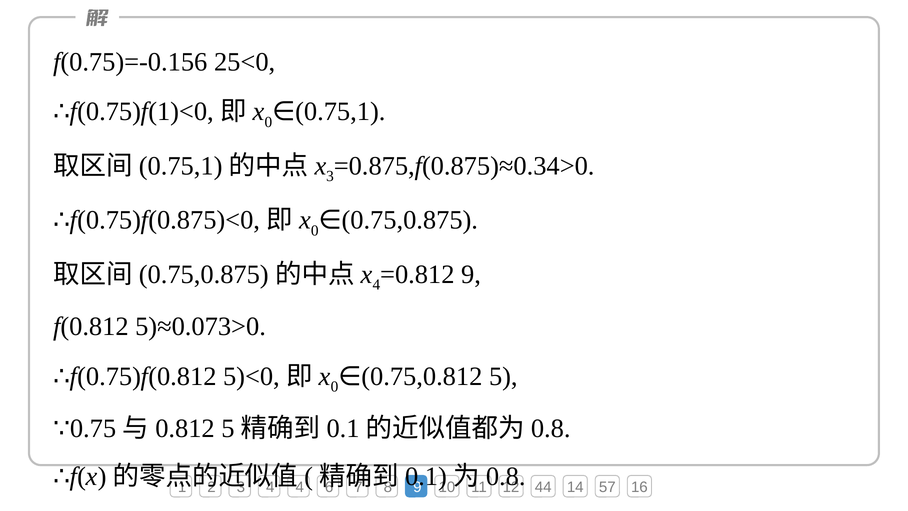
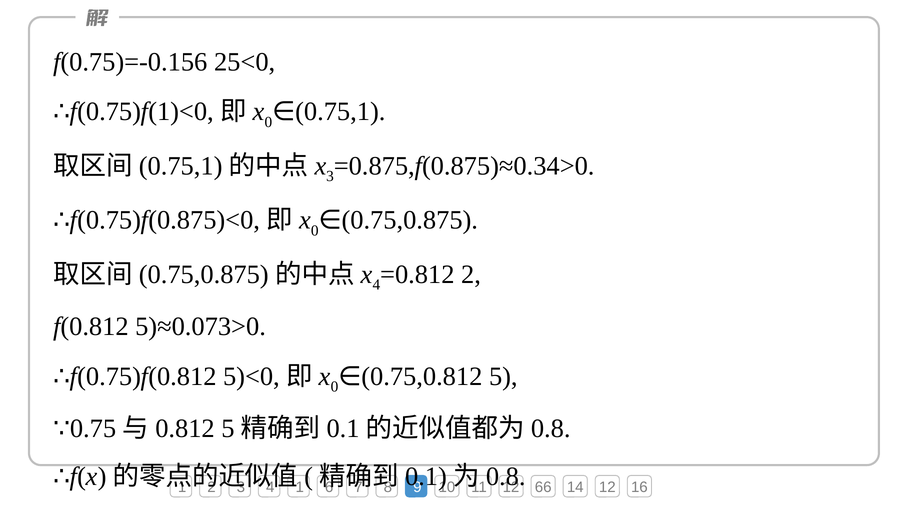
9 at (471, 274): 9 -> 2
4 at (300, 487): 4 -> 1
44: 44 -> 66
14 57: 57 -> 12
